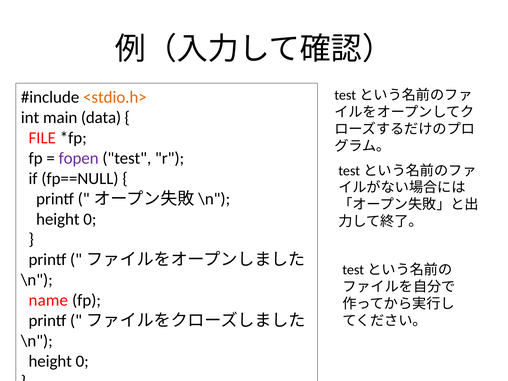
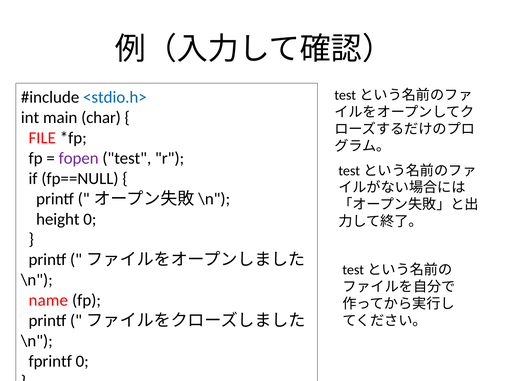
<stdio.h> colour: orange -> blue
data: data -> char
height at (50, 361): height -> fprintf
